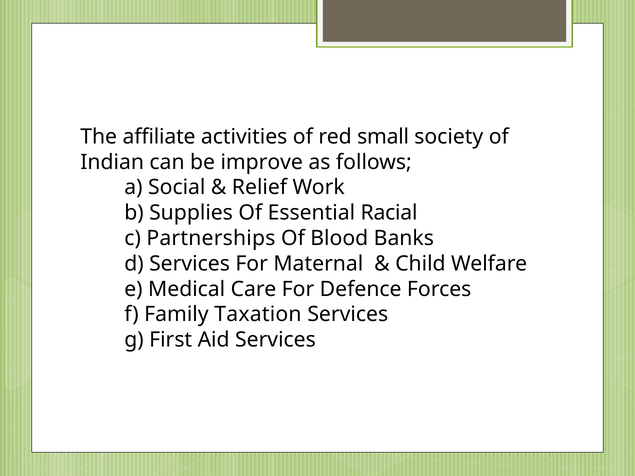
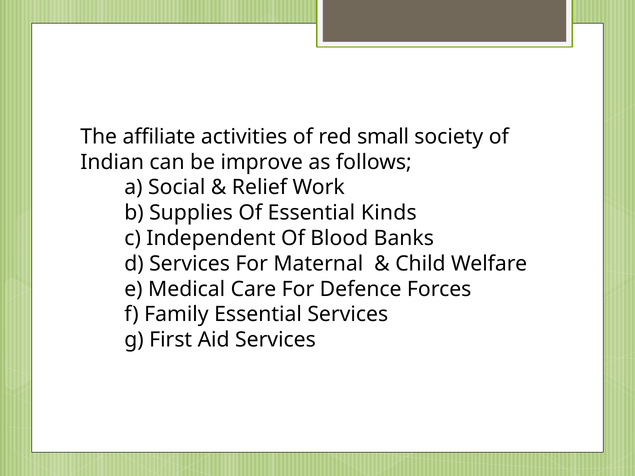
Racial: Racial -> Kinds
Partnerships: Partnerships -> Independent
Family Taxation: Taxation -> Essential
